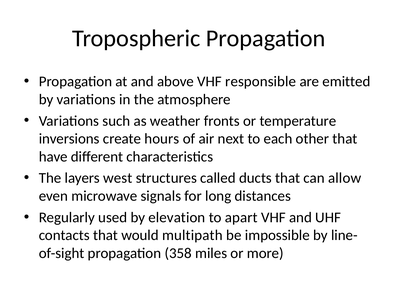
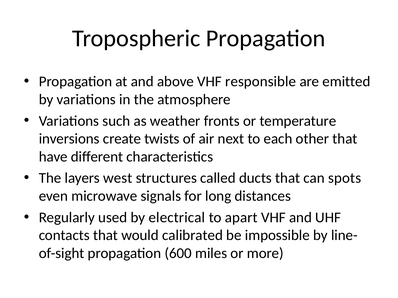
hours: hours -> twists
allow: allow -> spots
elevation: elevation -> electrical
multipath: multipath -> calibrated
358: 358 -> 600
